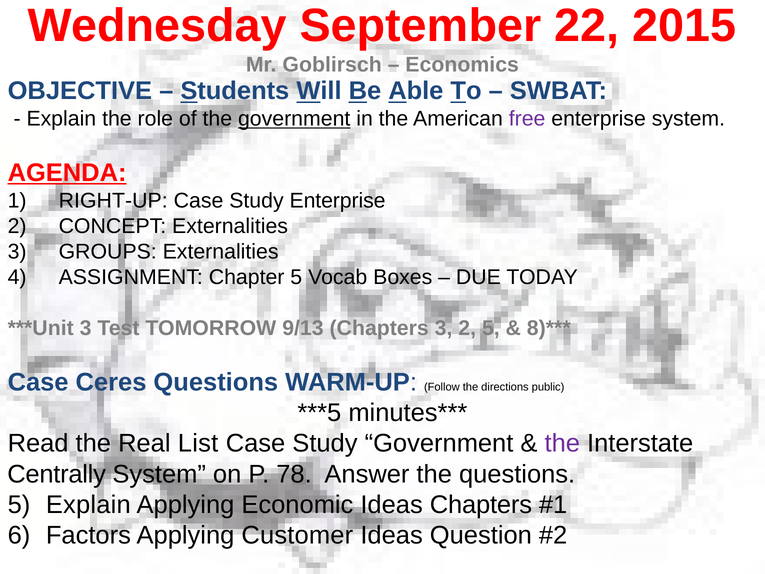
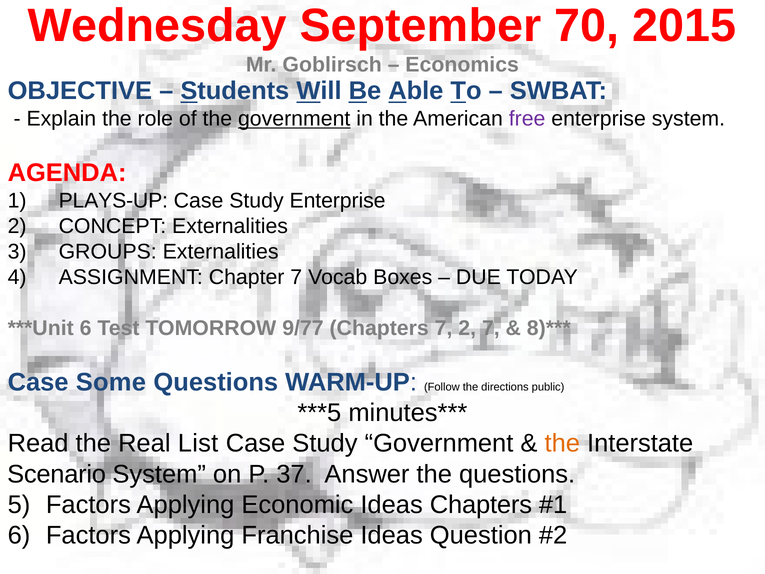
22: 22 -> 70
AGENDA underline: present -> none
RIGHT-UP: RIGHT-UP -> PLAYS-UP
Chapter 5: 5 -> 7
3 at (86, 328): 3 -> 6
9/13: 9/13 -> 9/77
Chapters 3: 3 -> 7
2 5: 5 -> 7
Ceres: Ceres -> Some
the at (562, 443) colour: purple -> orange
Centrally: Centrally -> Scenario
78: 78 -> 37
5 Explain: Explain -> Factors
Customer: Customer -> Franchise
